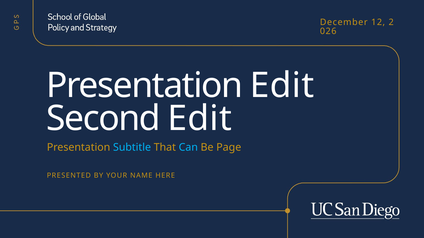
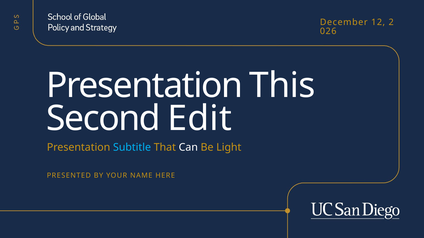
Presentation Edit: Edit -> This
Can colour: light blue -> white
Page: Page -> Light
